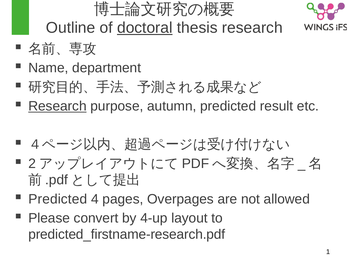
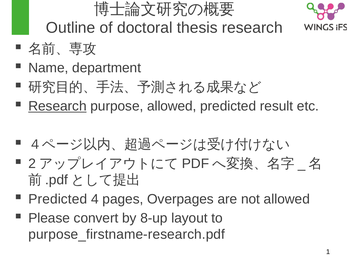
doctoral underline: present -> none
purpose autumn: autumn -> allowed
4-up: 4-up -> 8-up
predicted_firstname-research.pdf: predicted_firstname-research.pdf -> purpose_firstname-research.pdf
